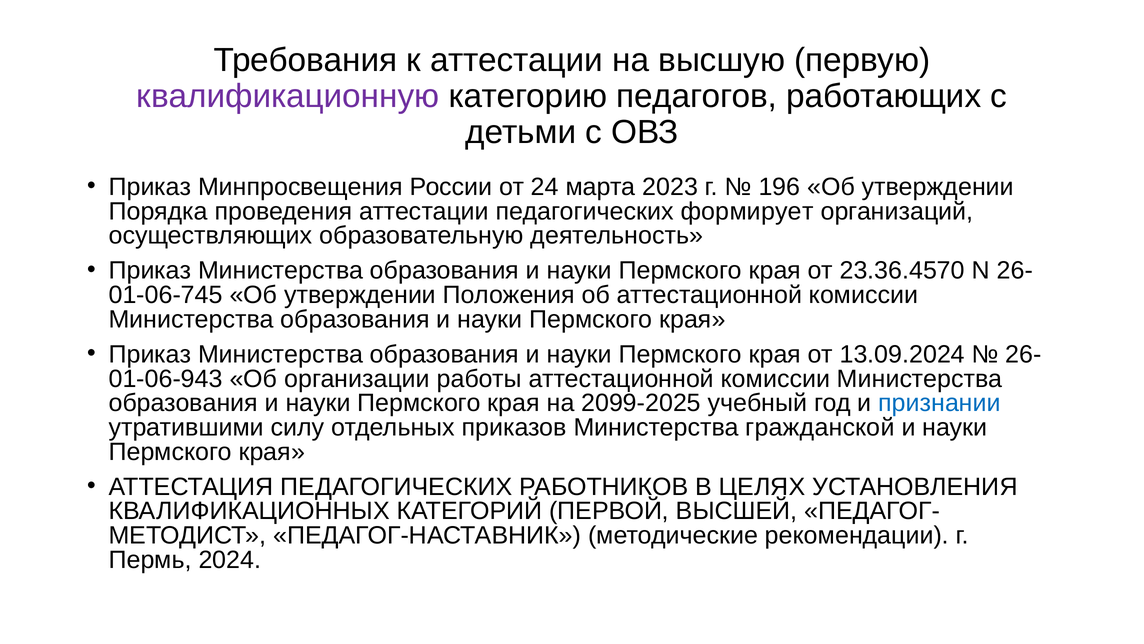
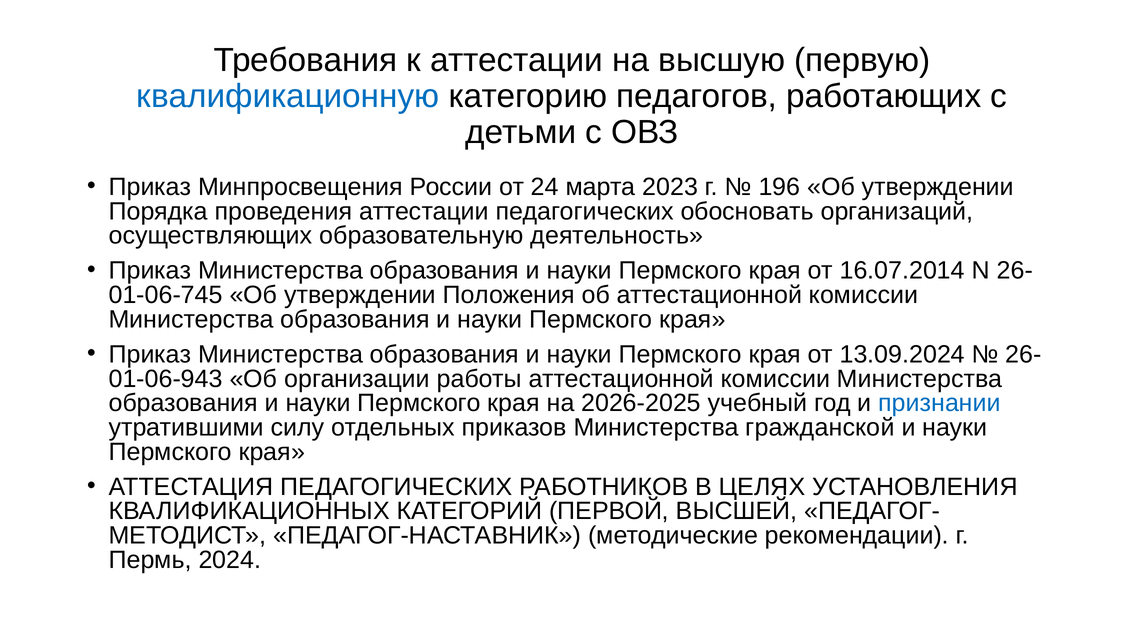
квалификационную colour: purple -> blue
формирует: формирует -> обосновать
23.36.4570: 23.36.4570 -> 16.07.2014
2099-2025: 2099-2025 -> 2026-2025
